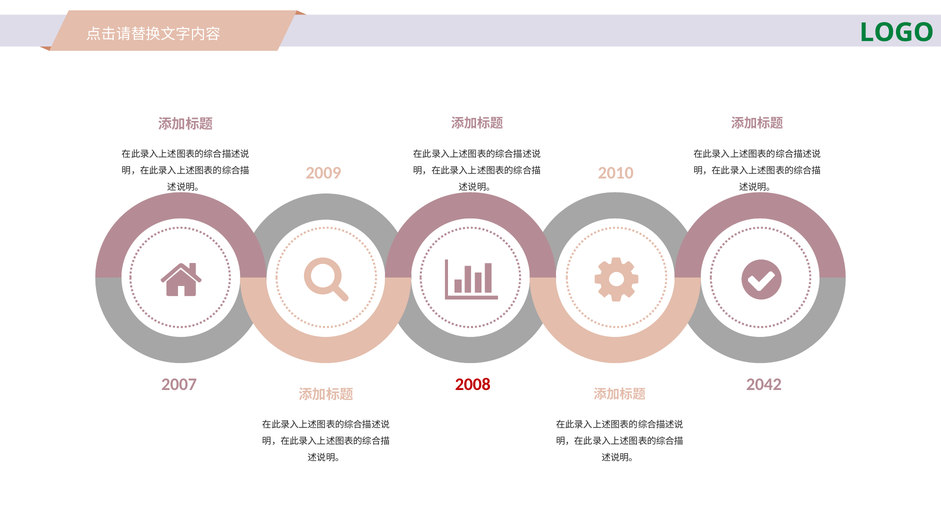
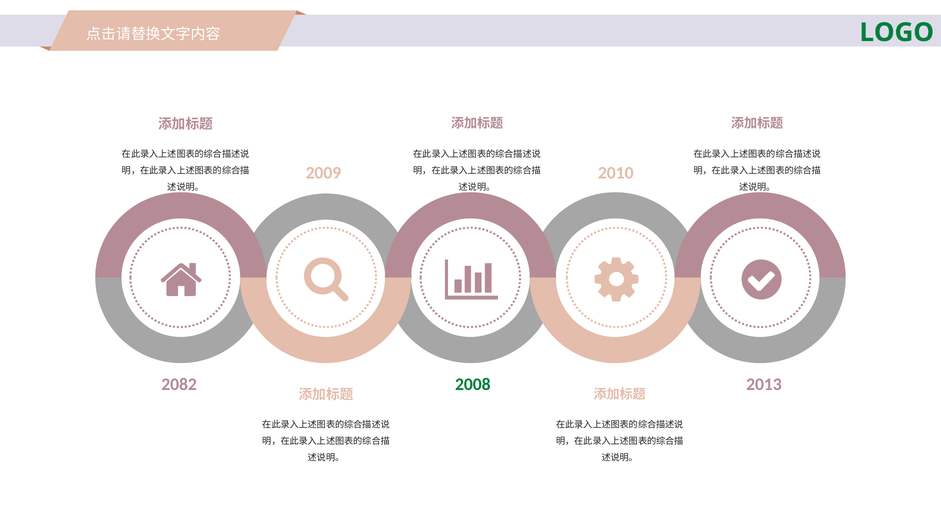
2007: 2007 -> 2082
2008 colour: red -> green
2042: 2042 -> 2013
